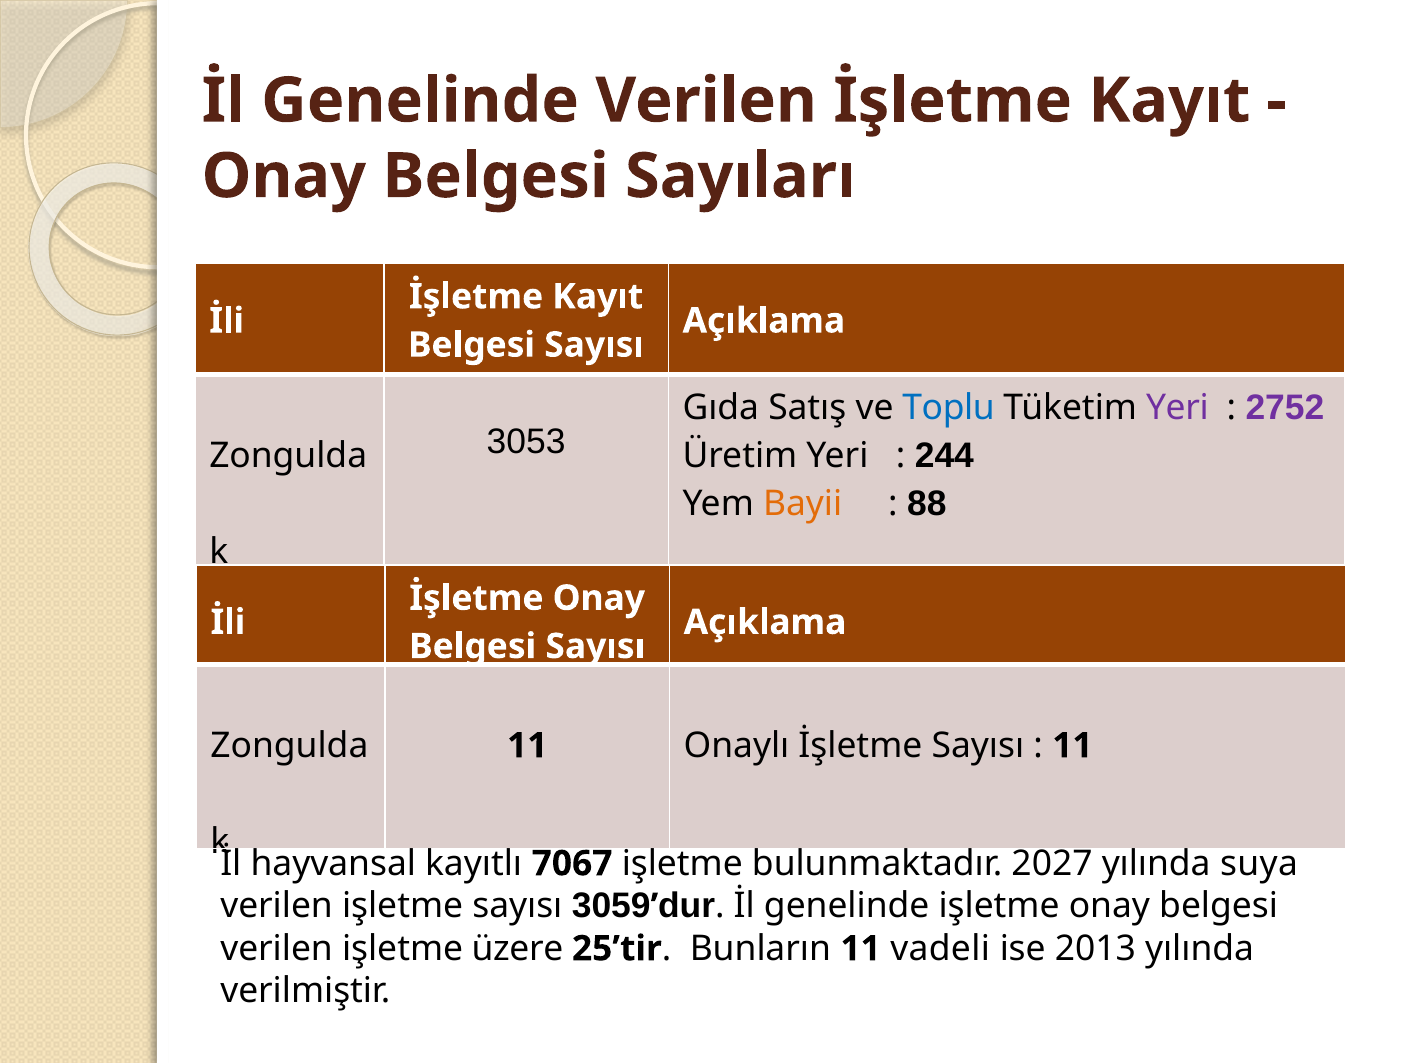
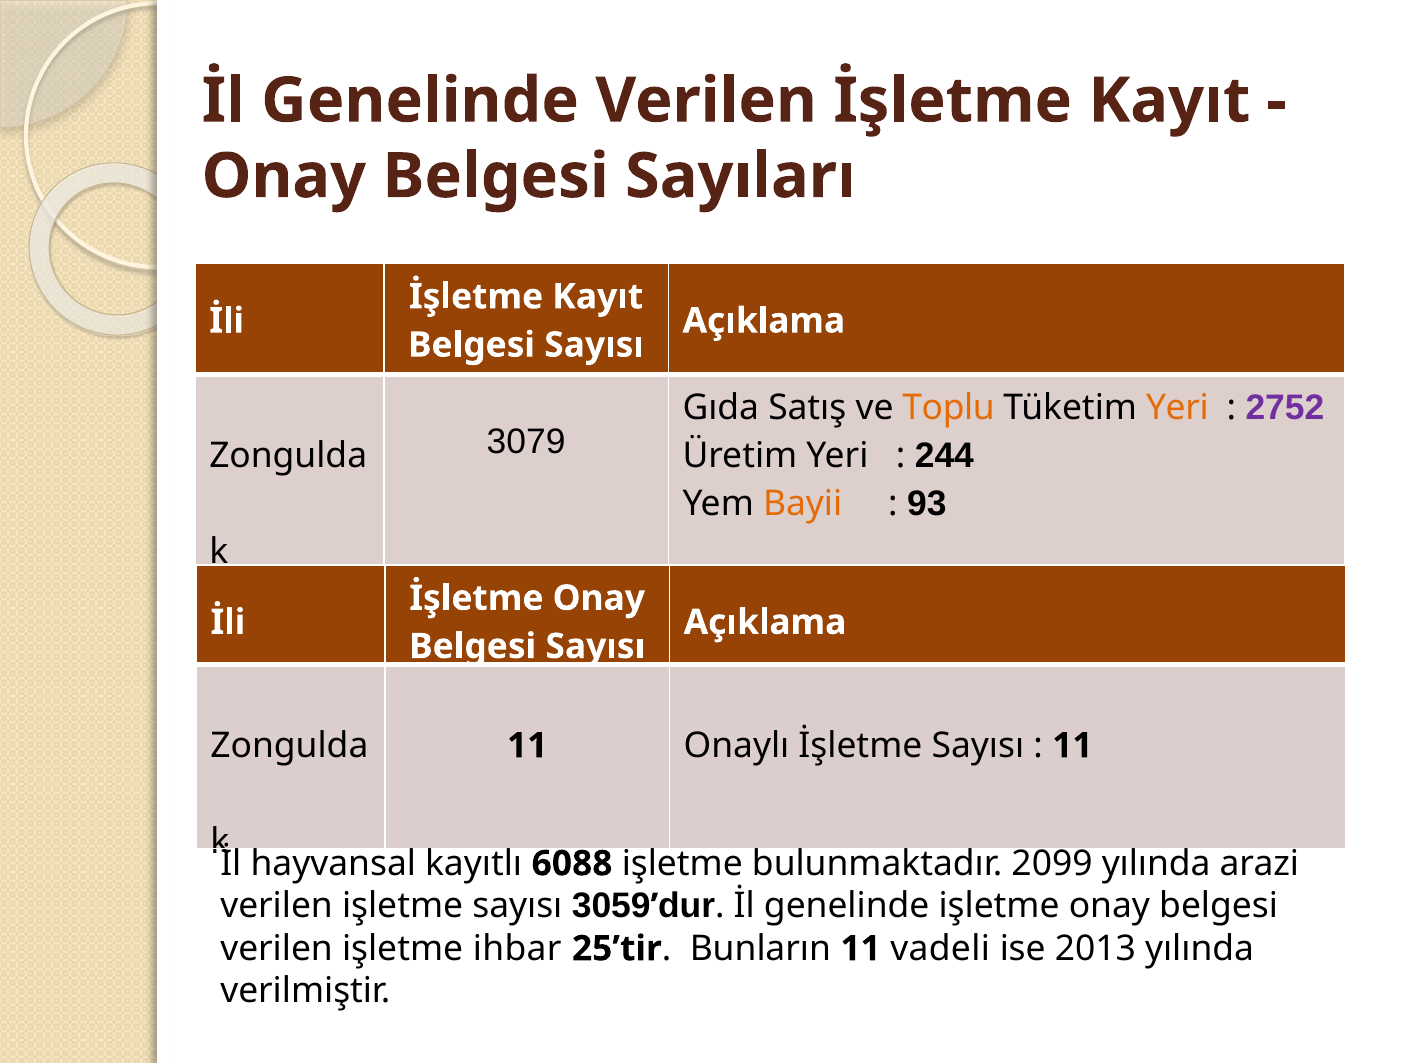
Toplu colour: blue -> orange
Yeri at (1177, 407) colour: purple -> orange
3053: 3053 -> 3079
88: 88 -> 93
7067: 7067 -> 6088
2027: 2027 -> 2099
suya: suya -> arazi
üzere: üzere -> ihbar
